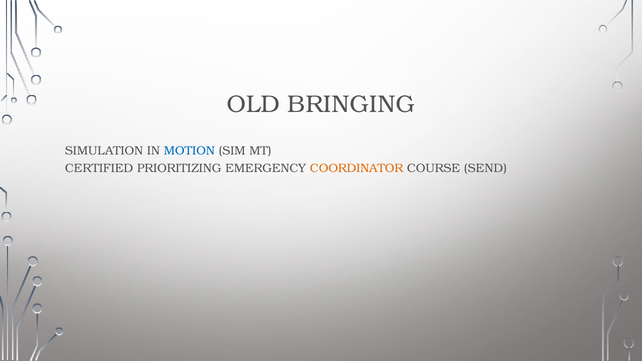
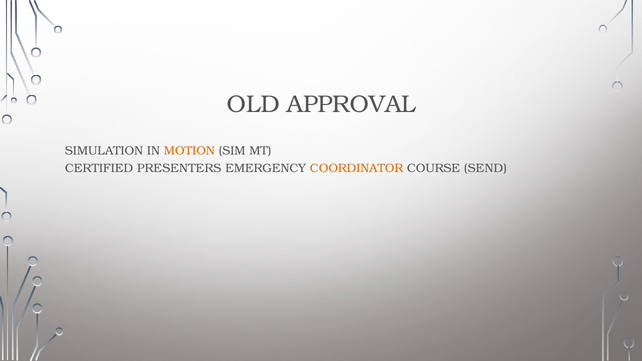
BRINGING: BRINGING -> APPROVAL
MOTION colour: blue -> orange
PRIORITIZING: PRIORITIZING -> PRESENTERS
